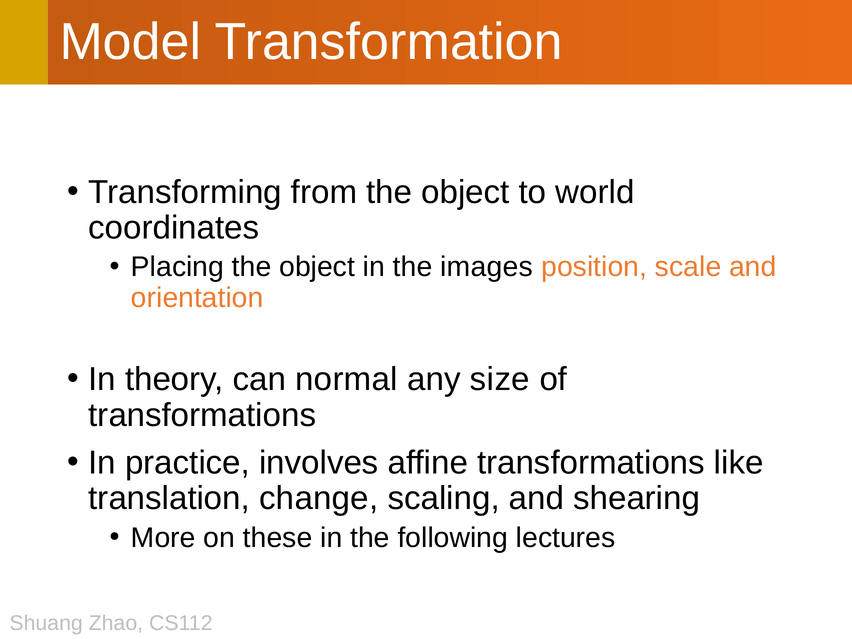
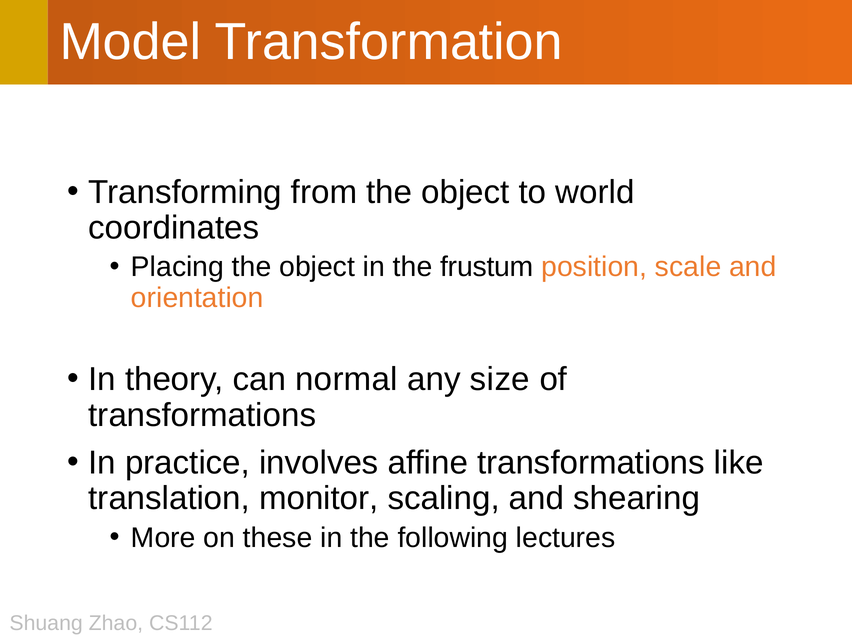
images: images -> frustum
change: change -> monitor
